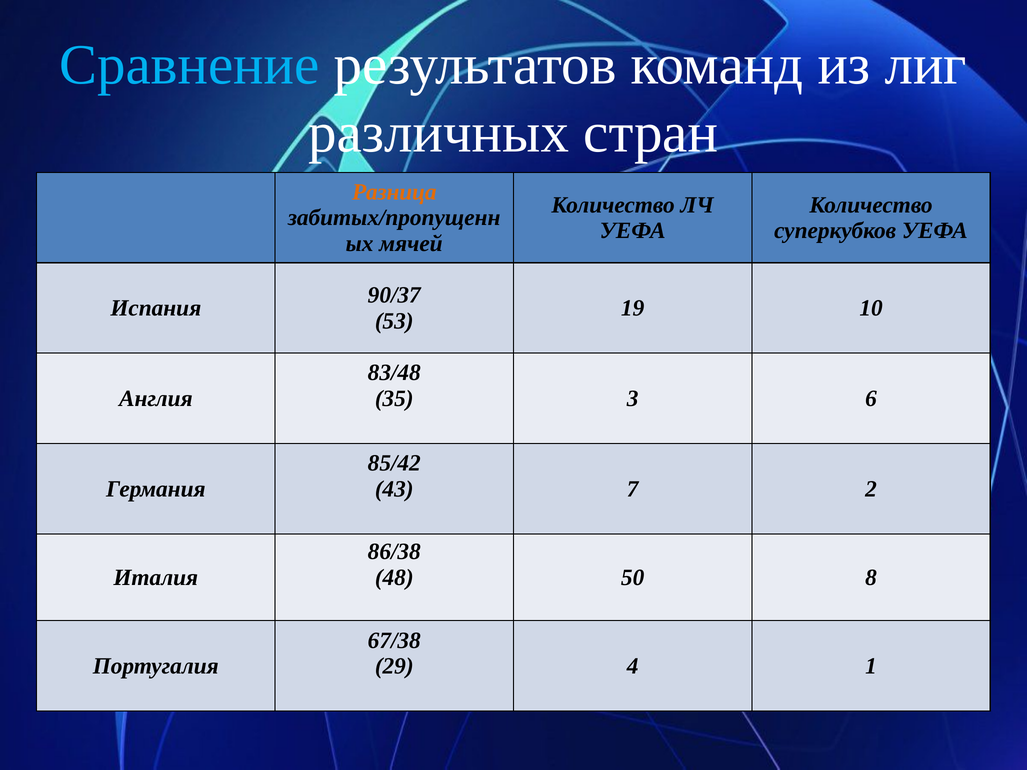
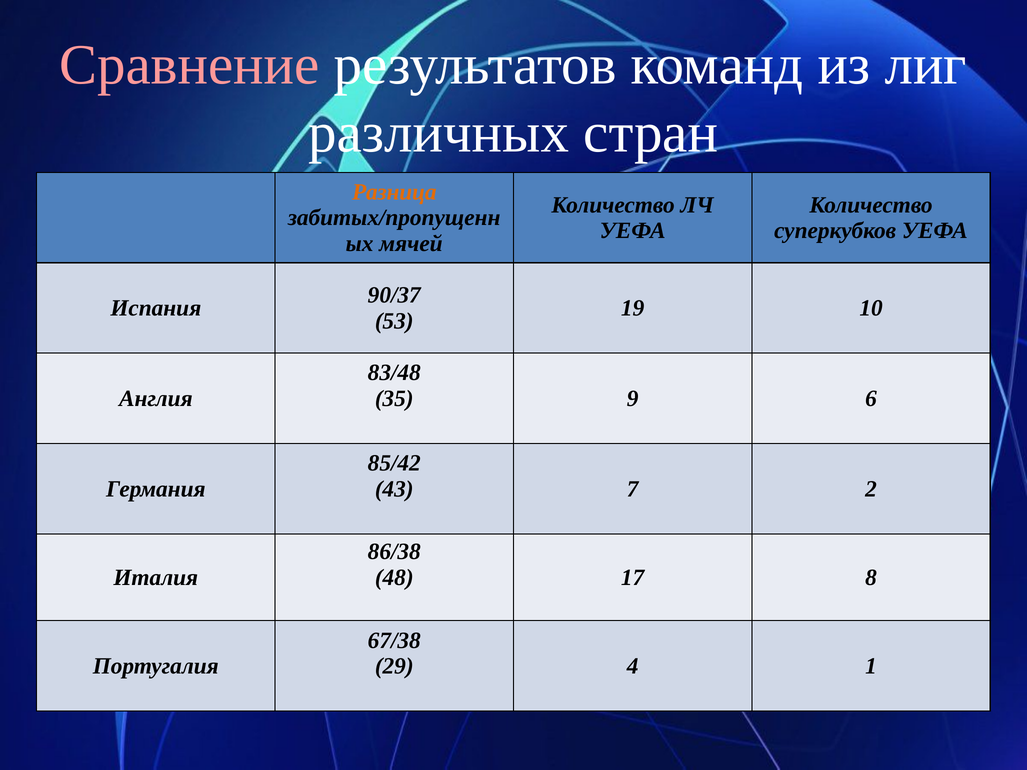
Сравнение colour: light blue -> pink
3: 3 -> 9
50: 50 -> 17
